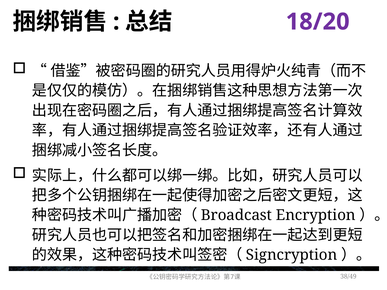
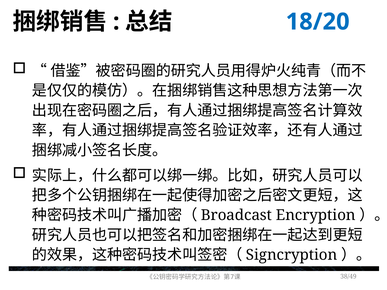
18/20 colour: purple -> blue
